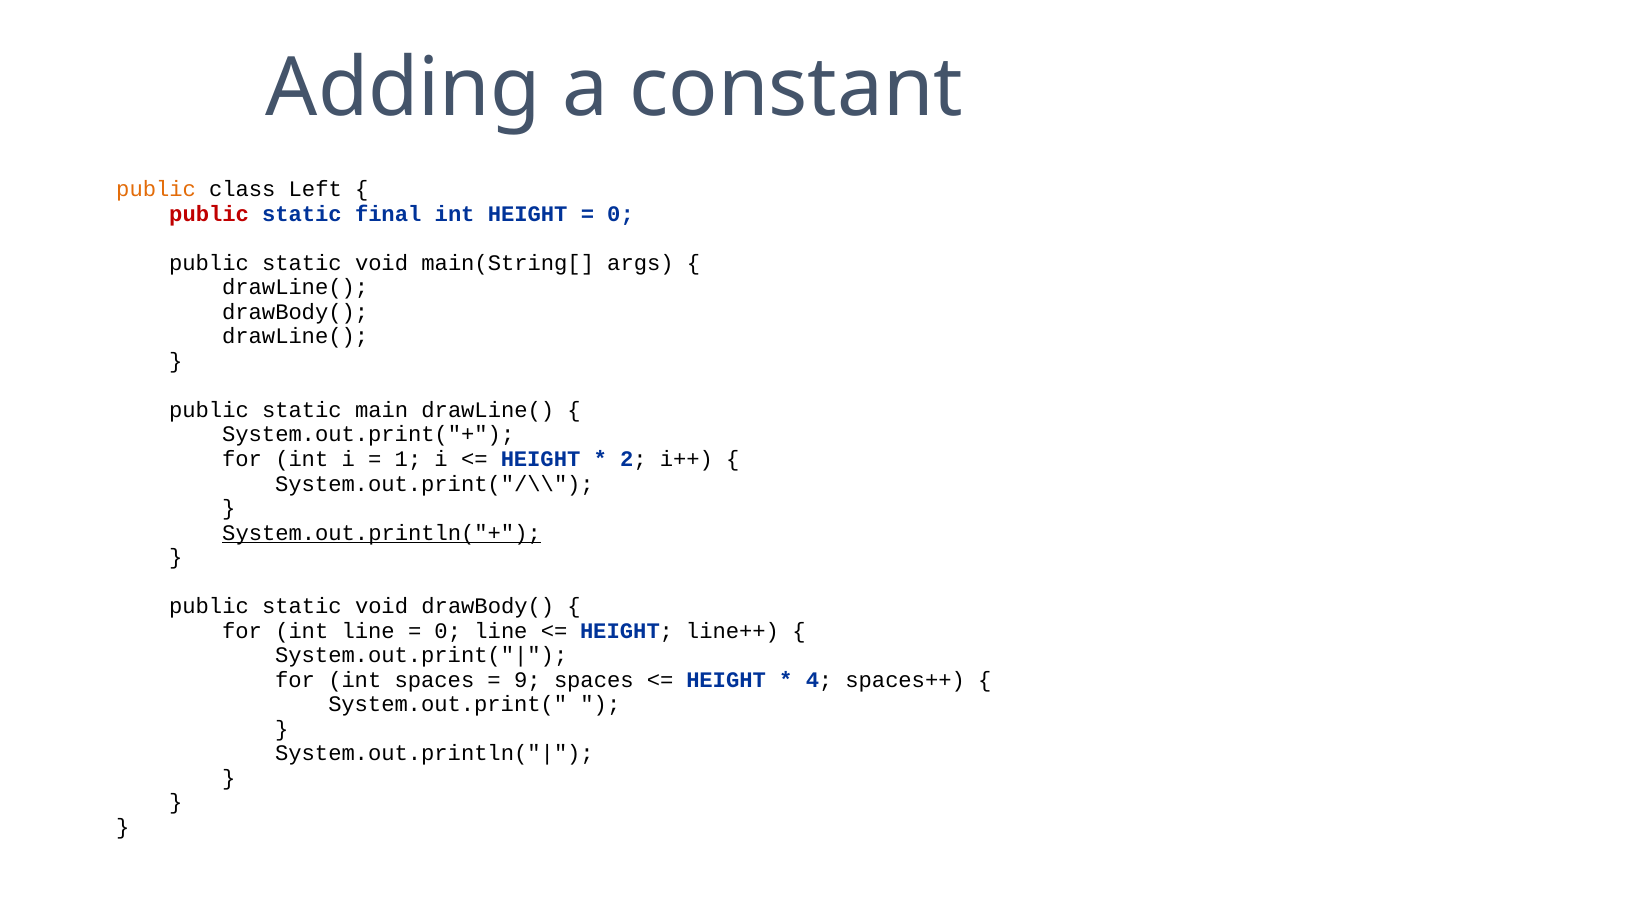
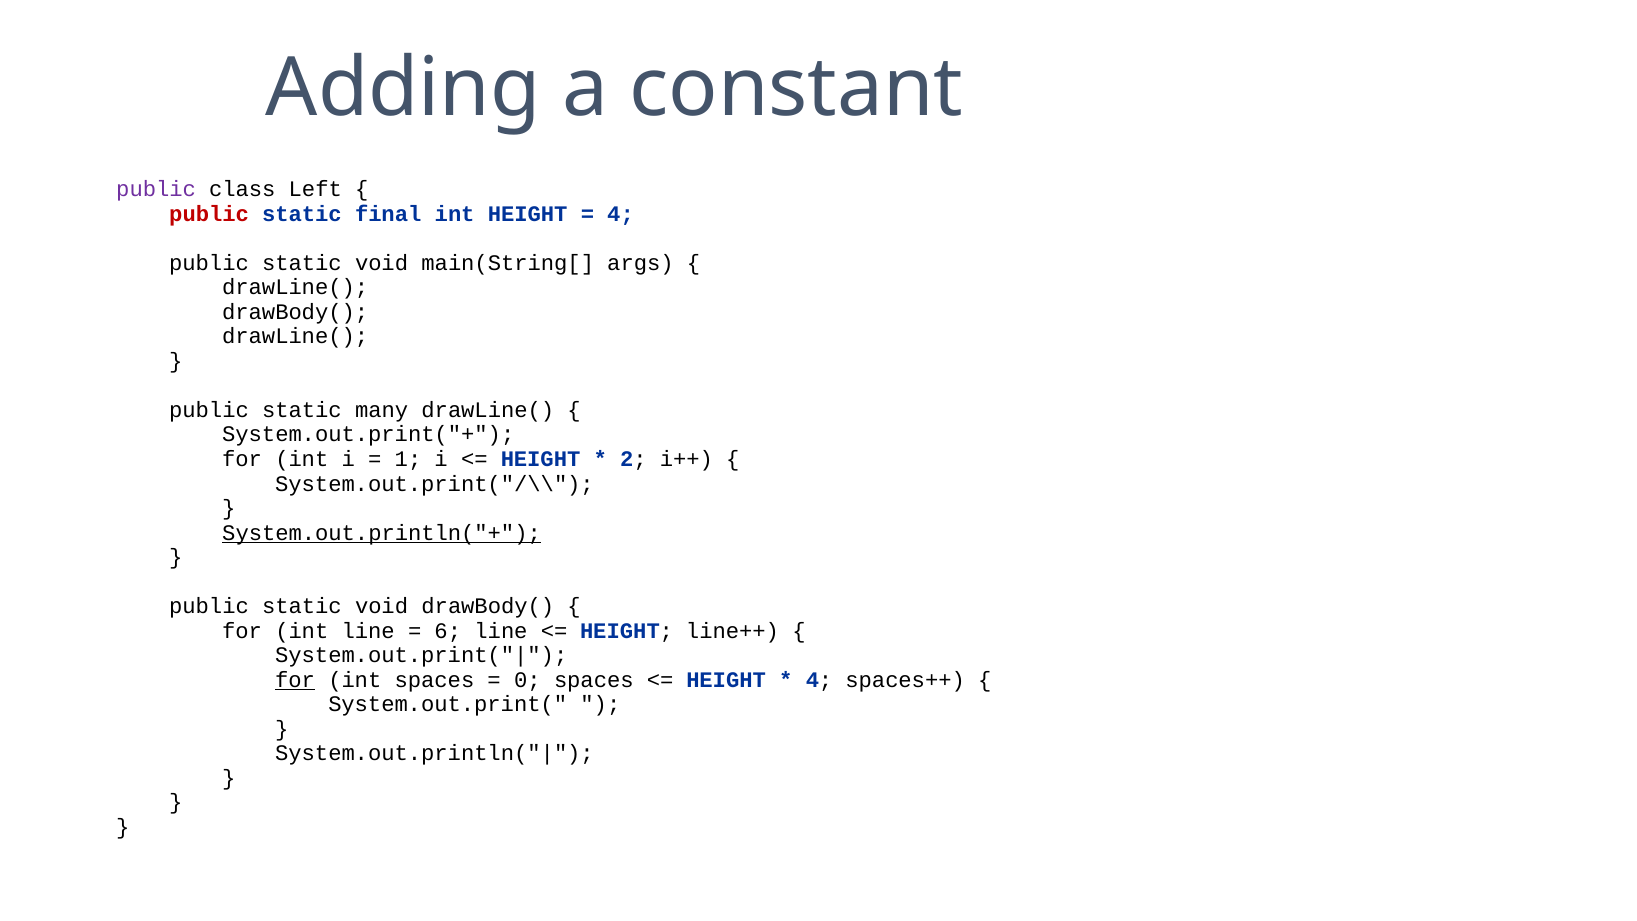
public at (156, 190) colour: orange -> purple
0 at (621, 214): 0 -> 4
main: main -> many
0 at (448, 631): 0 -> 6
for at (295, 680) underline: none -> present
9: 9 -> 0
